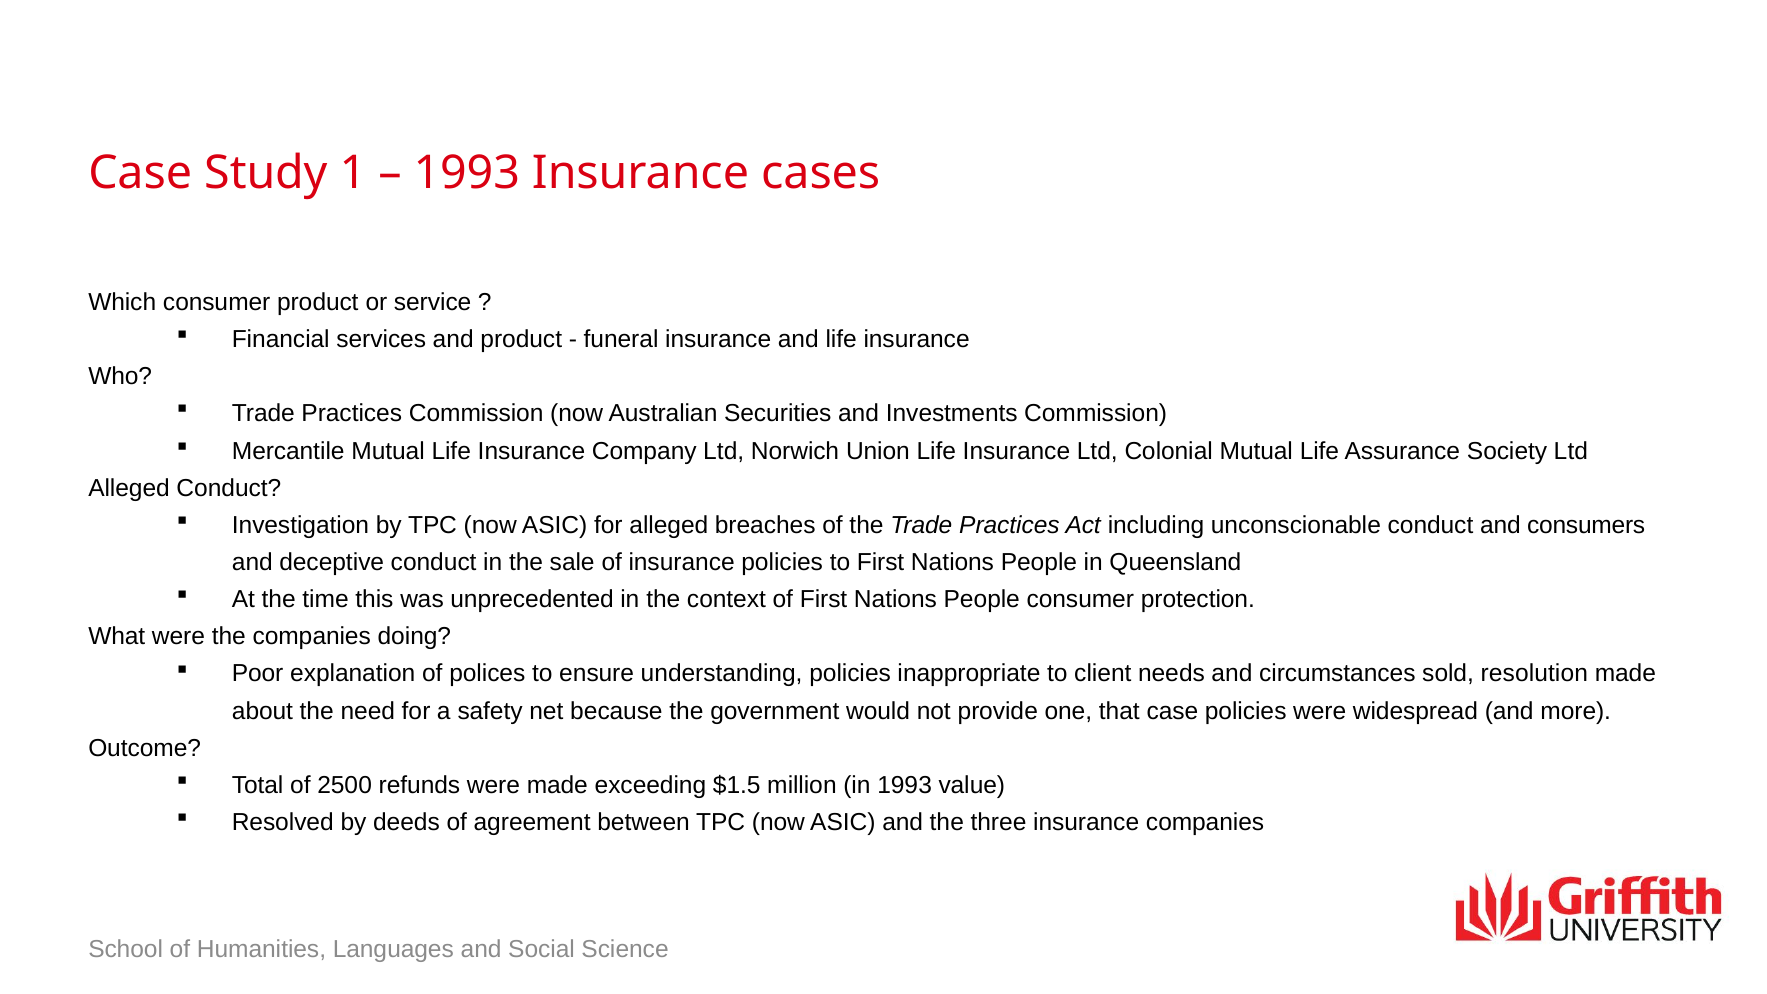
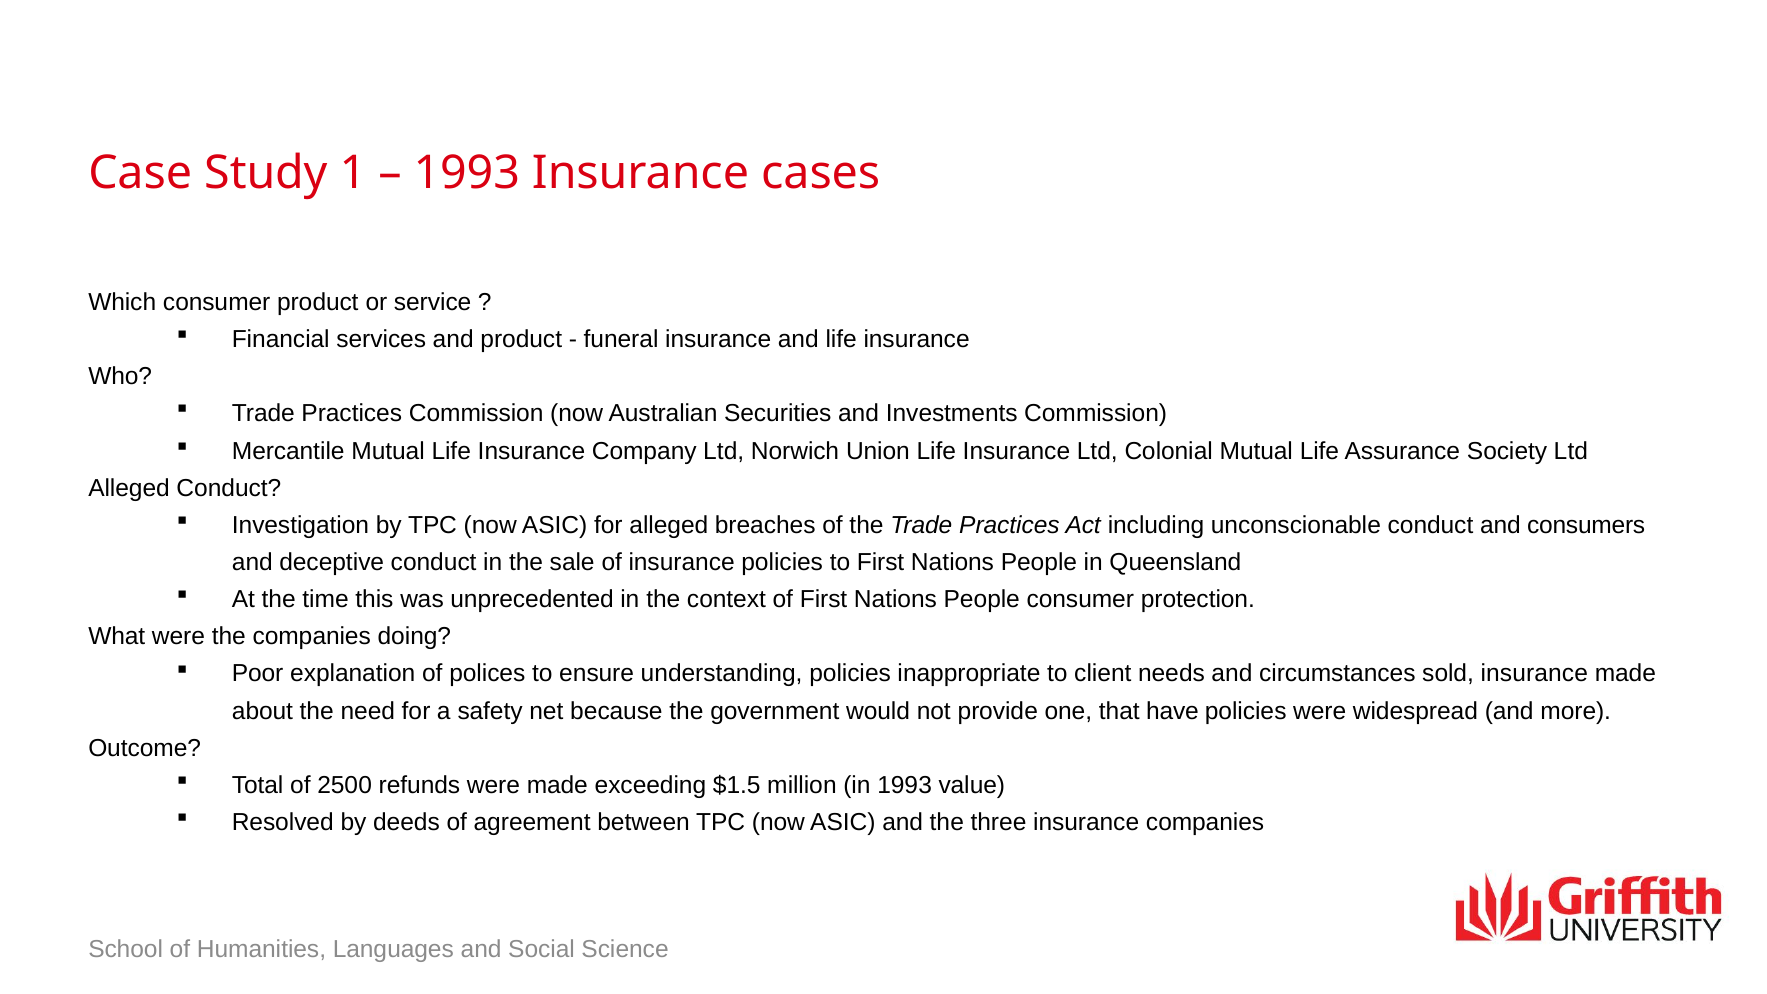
sold resolution: resolution -> insurance
that case: case -> have
